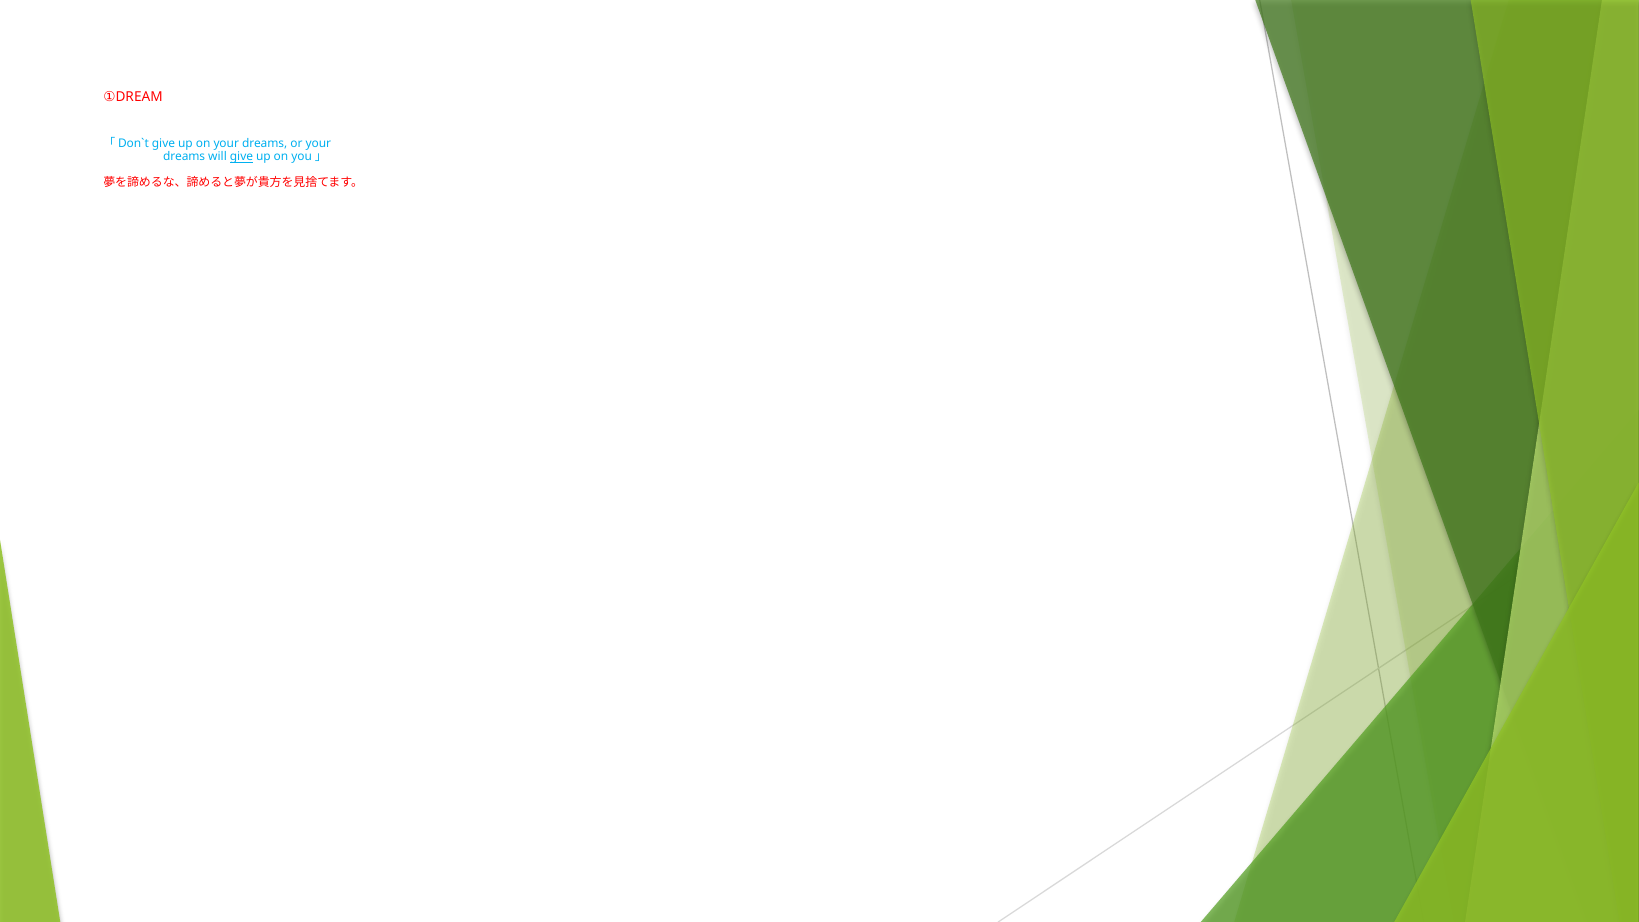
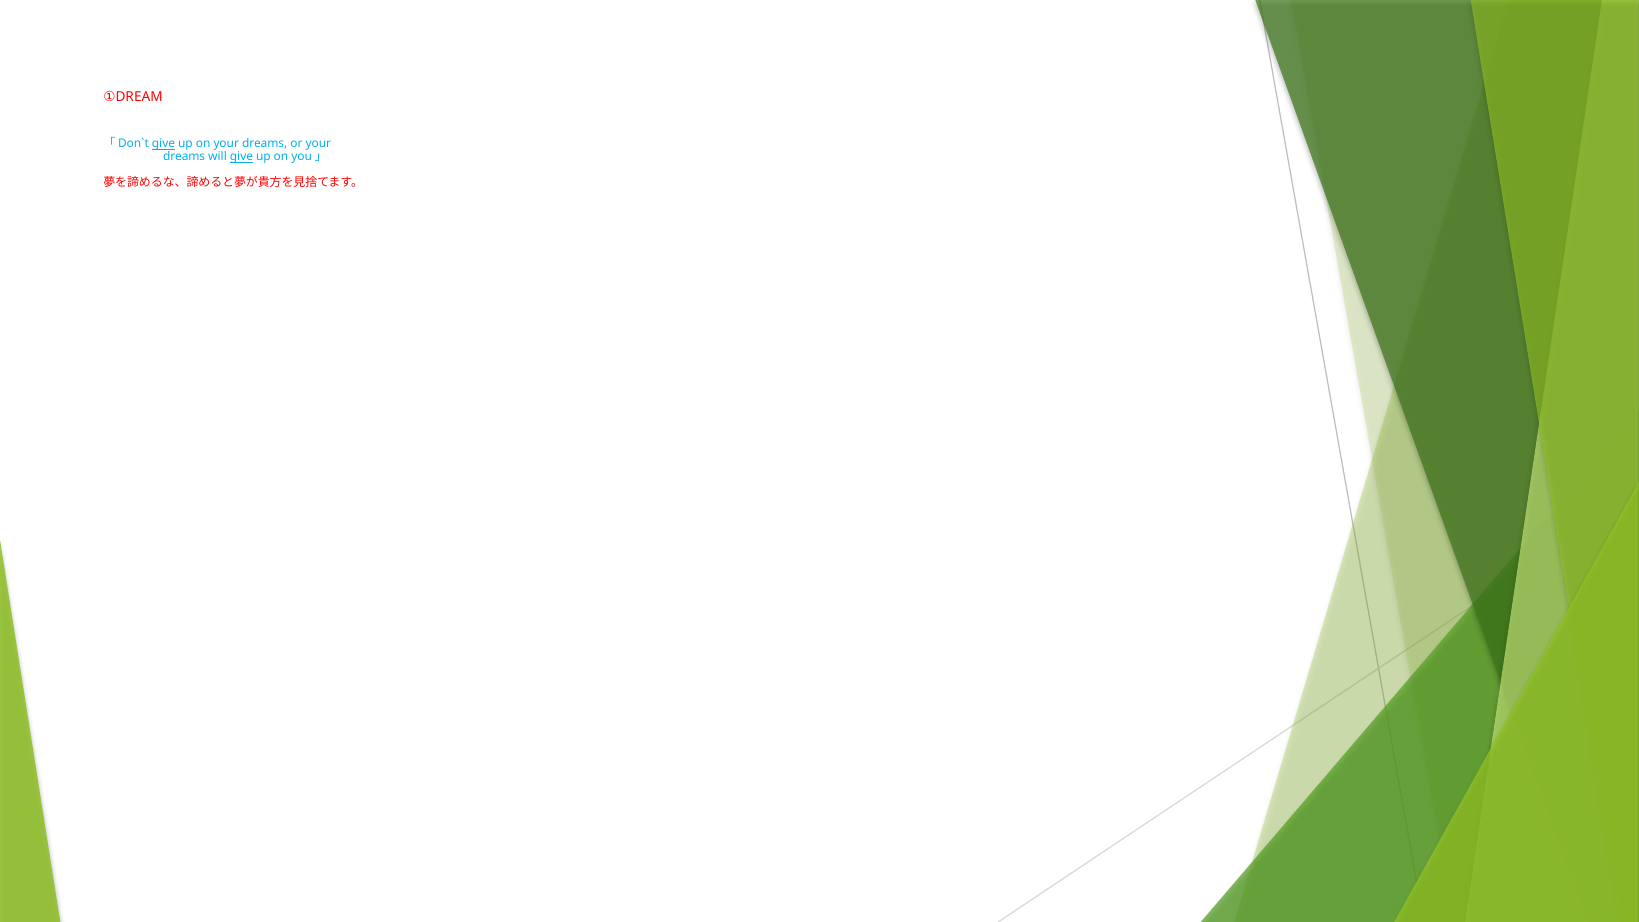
give at (163, 144) underline: none -> present
